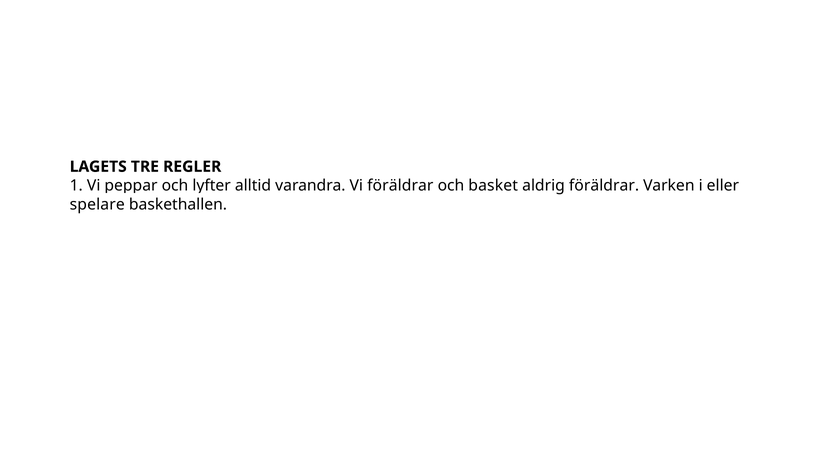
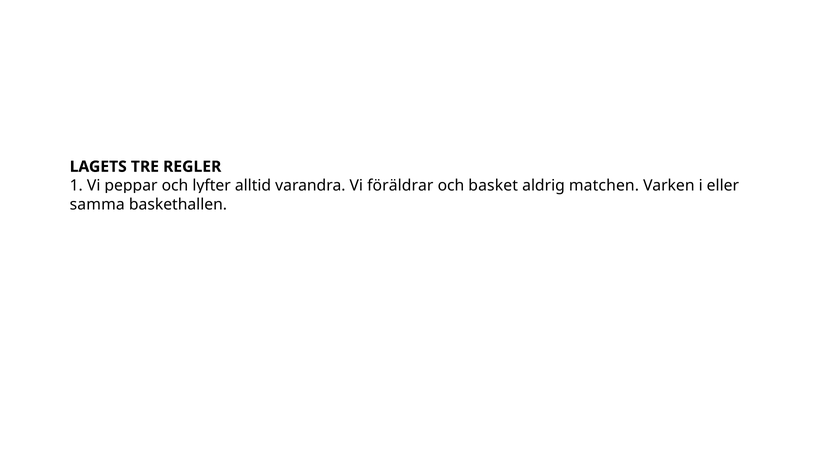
aldrig föräldrar: föräldrar -> matchen
spelare: spelare -> samma
